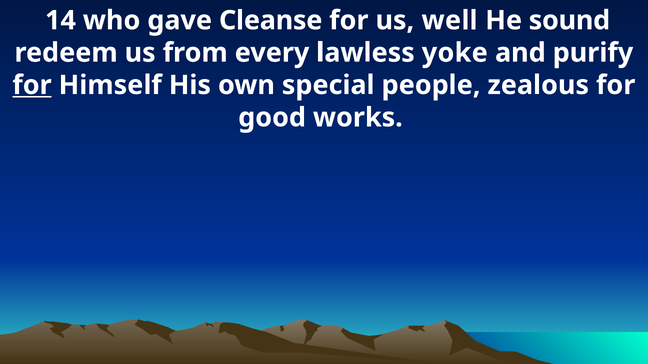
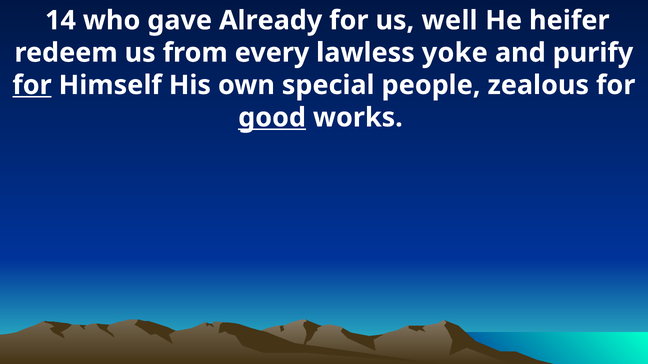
Cleanse: Cleanse -> Already
sound: sound -> heifer
good underline: none -> present
